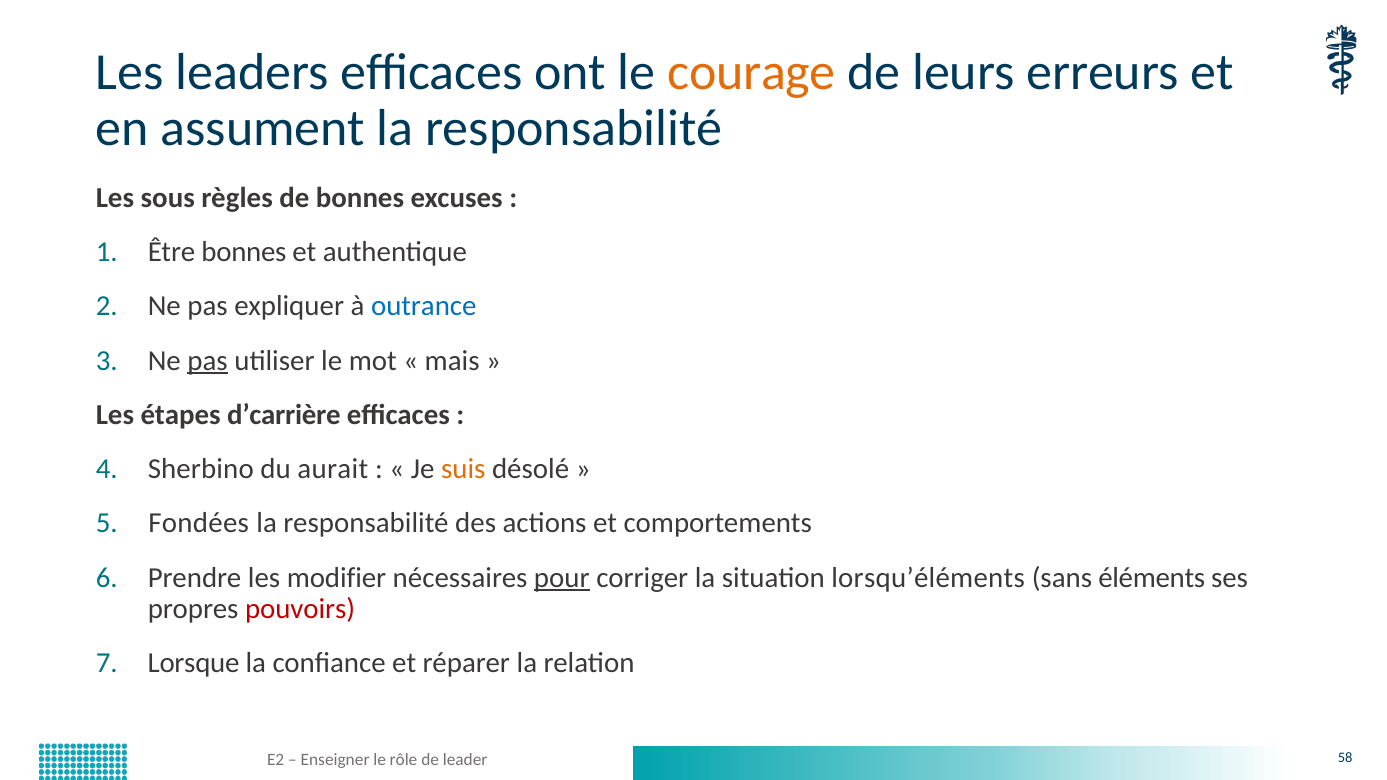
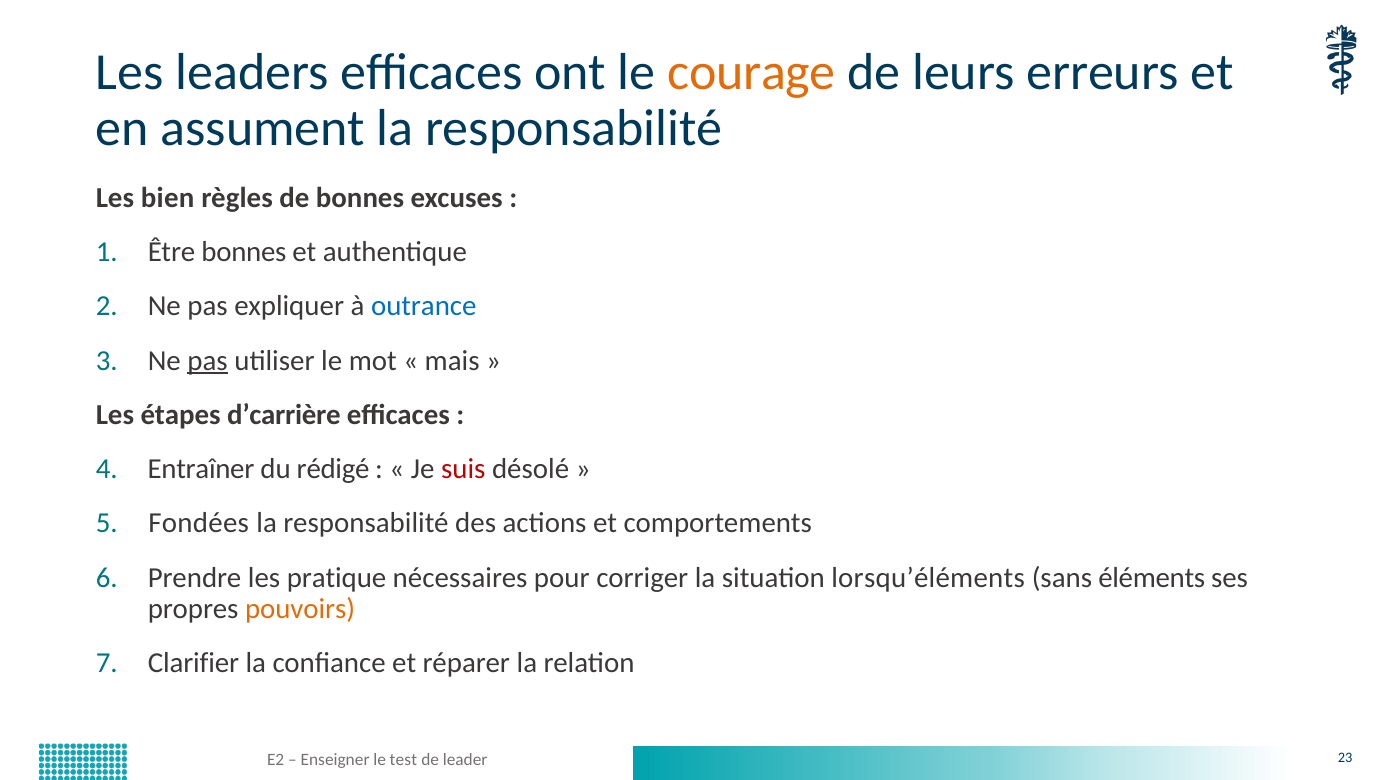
sous: sous -> bien
Sherbino: Sherbino -> Entraîner
aurait: aurait -> rédigé
suis colour: orange -> red
modifier: modifier -> pratique
pour underline: present -> none
pouvoirs colour: red -> orange
Lorsque: Lorsque -> Clarifier
rôle: rôle -> test
58: 58 -> 23
